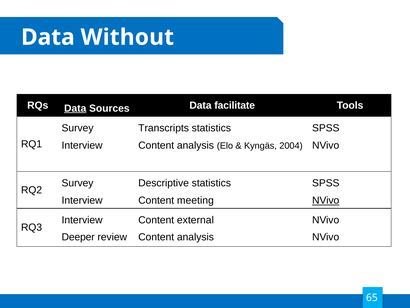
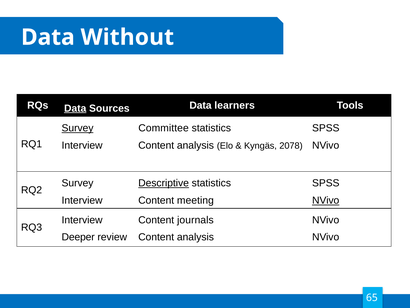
facilitate: facilitate -> learners
Survey at (78, 128) underline: none -> present
Transcripts: Transcripts -> Committee
2004: 2004 -> 2078
Descriptive underline: none -> present
external: external -> journals
